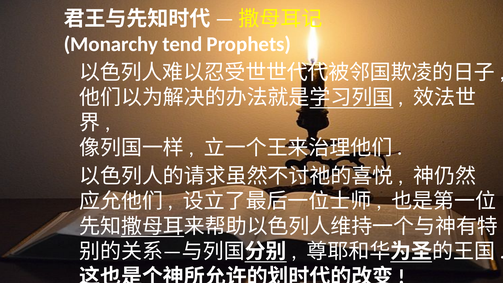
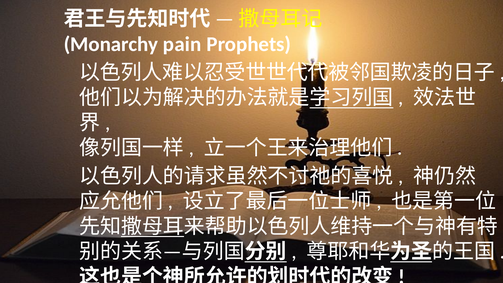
tend: tend -> pain
